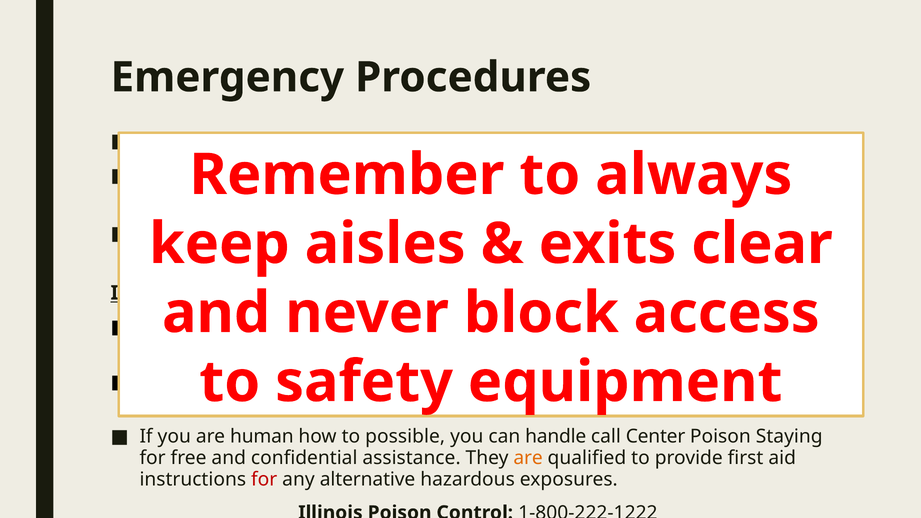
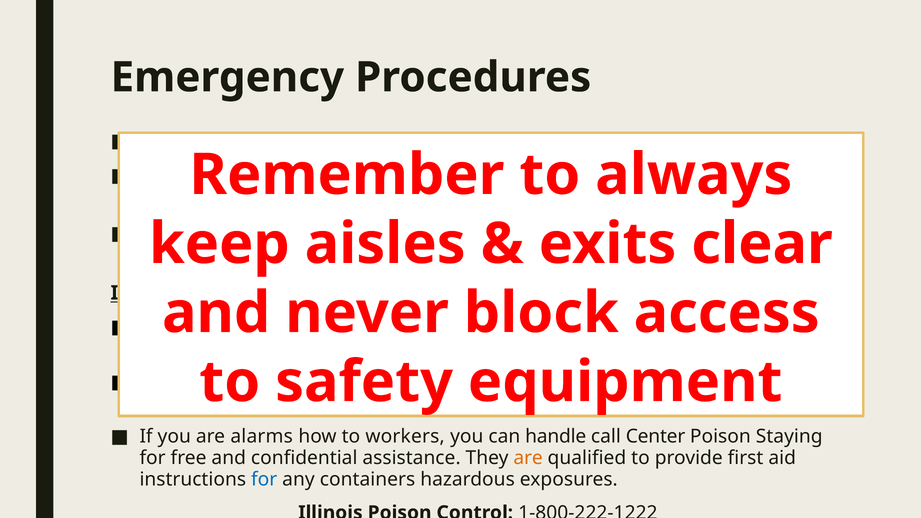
human: human -> alarms
possible: possible -> workers
for at (264, 480) colour: red -> blue
alternative: alternative -> containers
